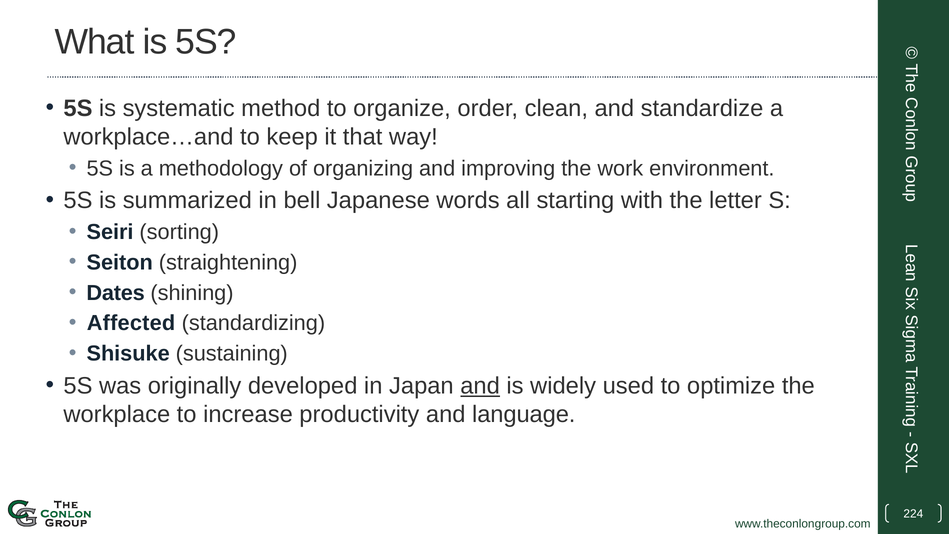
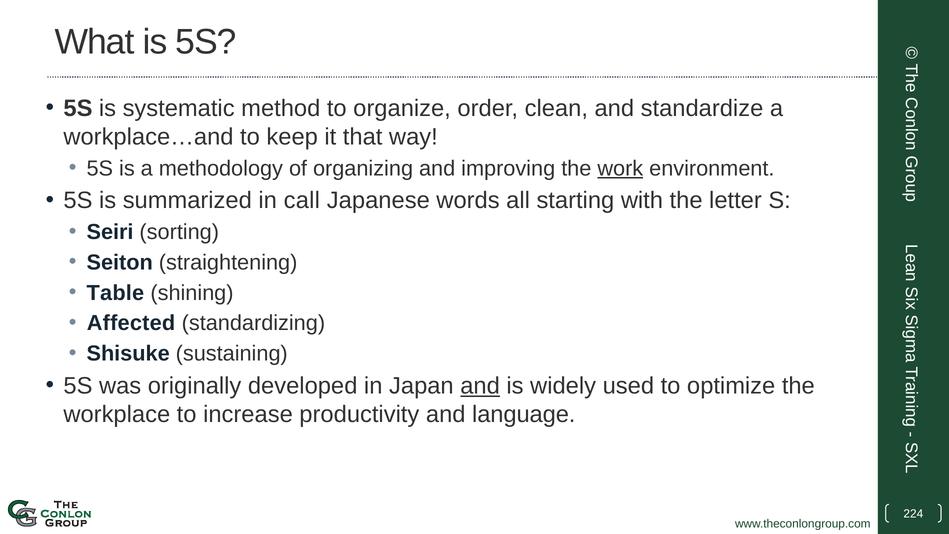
work underline: none -> present
bell: bell -> call
Dates: Dates -> Table
